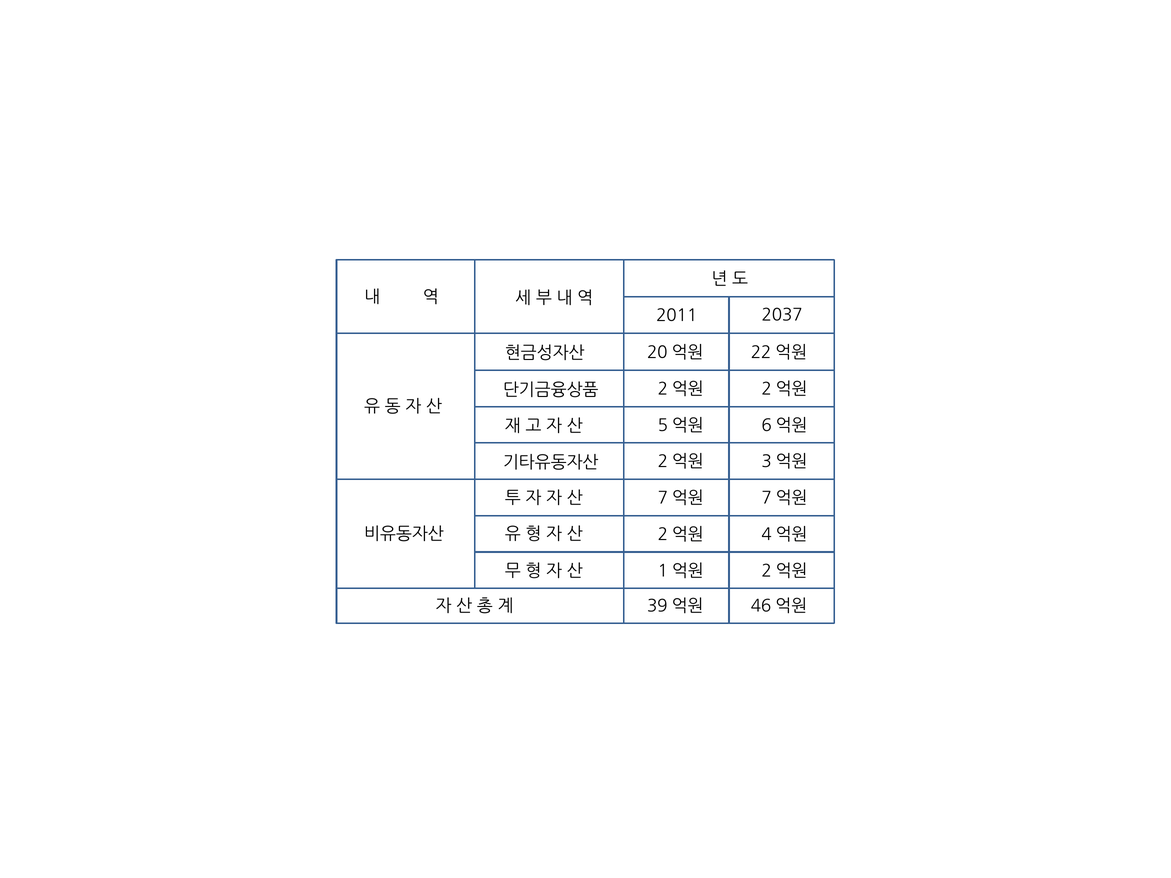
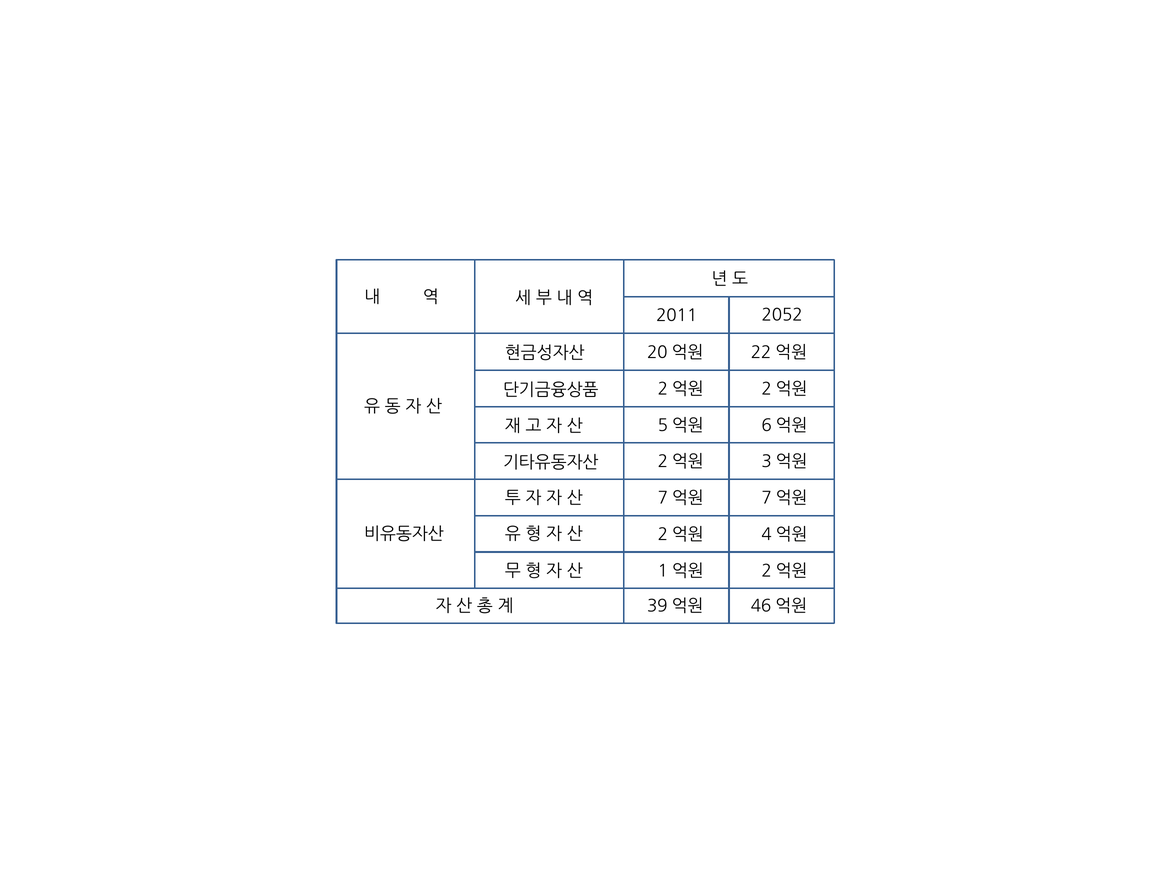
2037: 2037 -> 2052
